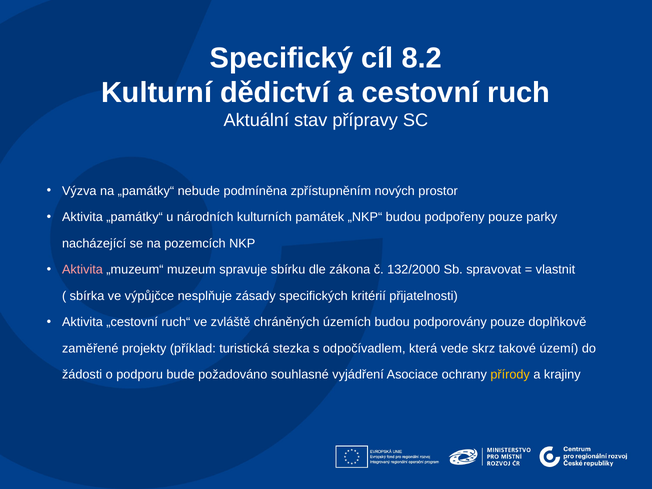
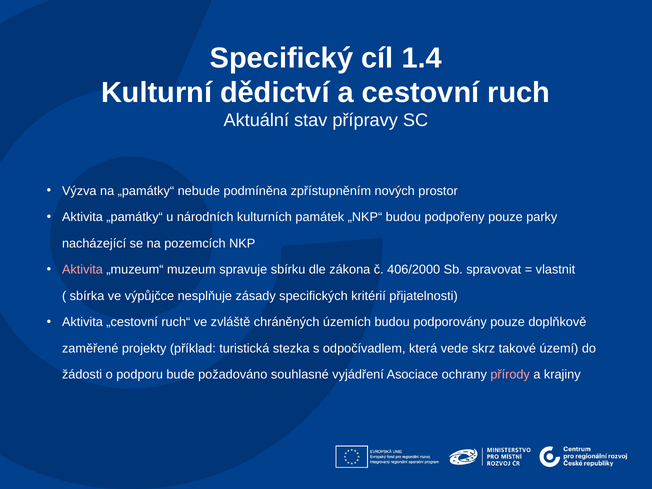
8.2: 8.2 -> 1.4
132/2000: 132/2000 -> 406/2000
přírody colour: yellow -> pink
